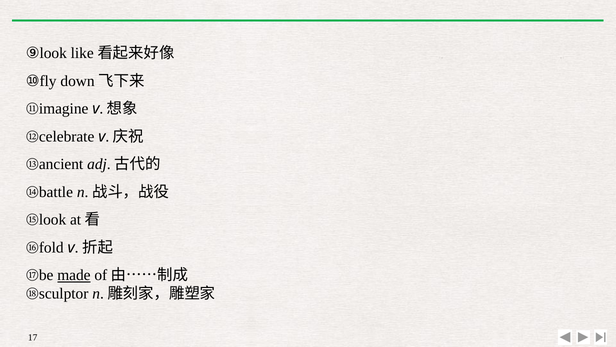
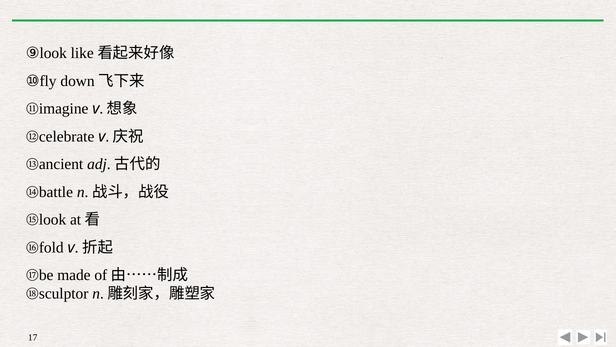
made underline: present -> none
